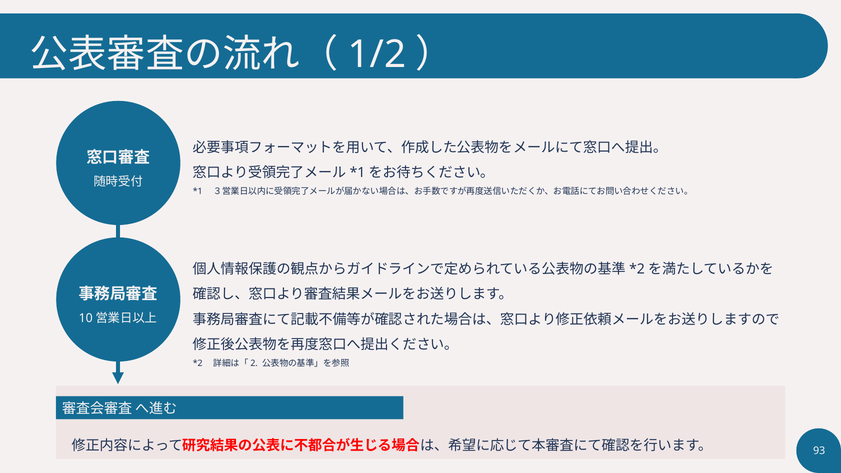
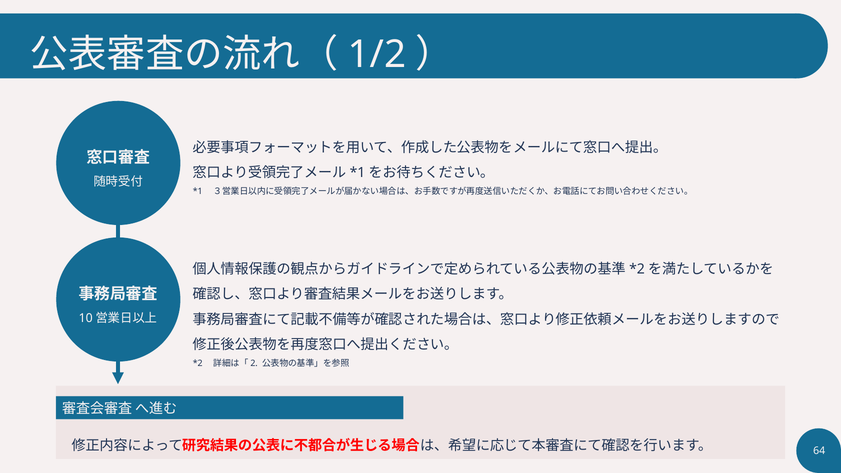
93: 93 -> 64
